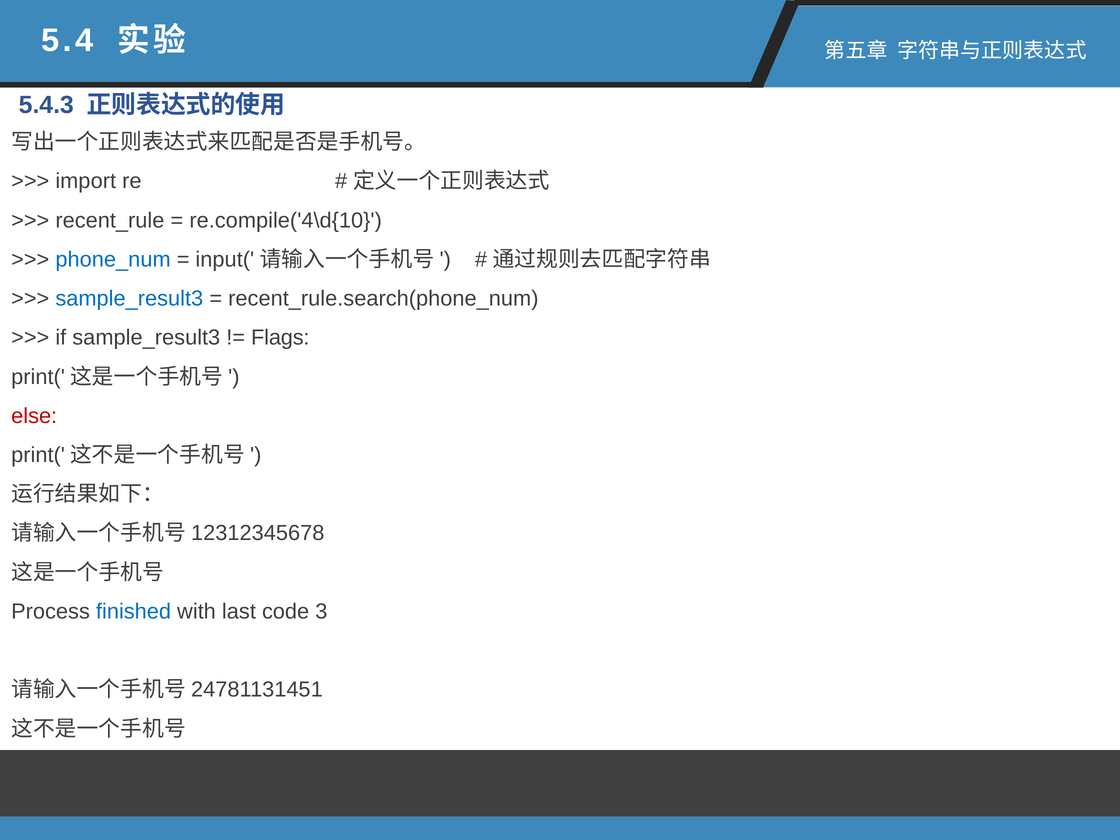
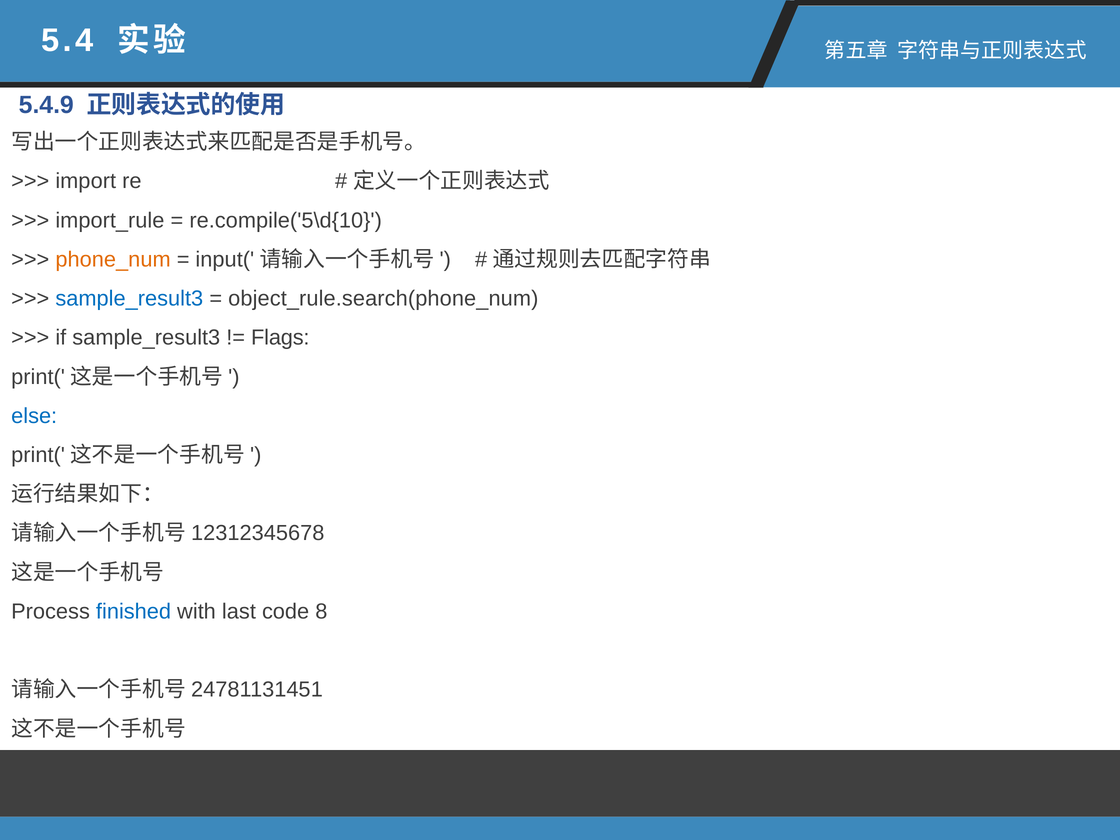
5.4.3: 5.4.3 -> 5.4.9
recent_rule: recent_rule -> import_rule
re.compile('4\d{10: re.compile('4\d{10 -> re.compile('5\d{10
phone_num colour: blue -> orange
recent_rule.search(phone_num: recent_rule.search(phone_num -> object_rule.search(phone_num
else colour: red -> blue
3: 3 -> 8
